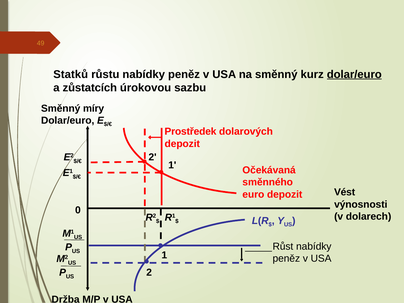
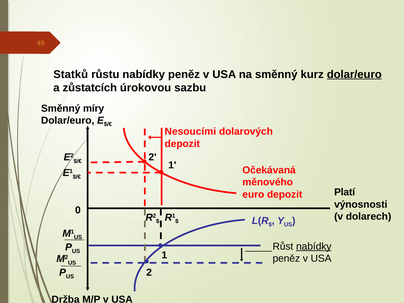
Prostředek: Prostředek -> Nesoucími
směnného: směnného -> měnového
Vést: Vést -> Platí
nabídky at (314, 246) underline: none -> present
